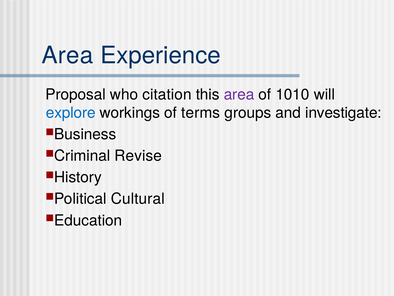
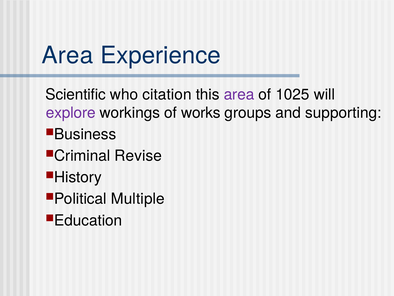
Proposal: Proposal -> Scientific
1010: 1010 -> 1025
explore colour: blue -> purple
terms: terms -> works
investigate: investigate -> supporting
Cultural: Cultural -> Multiple
